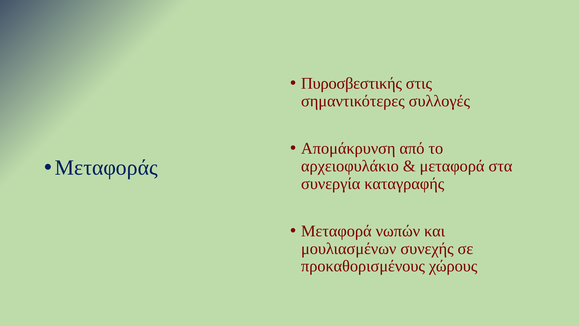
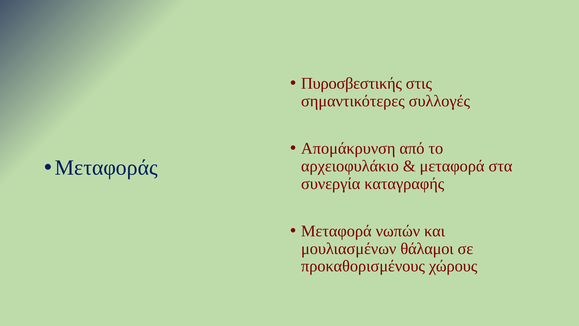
συνεχής: συνεχής -> θάλαμοι
